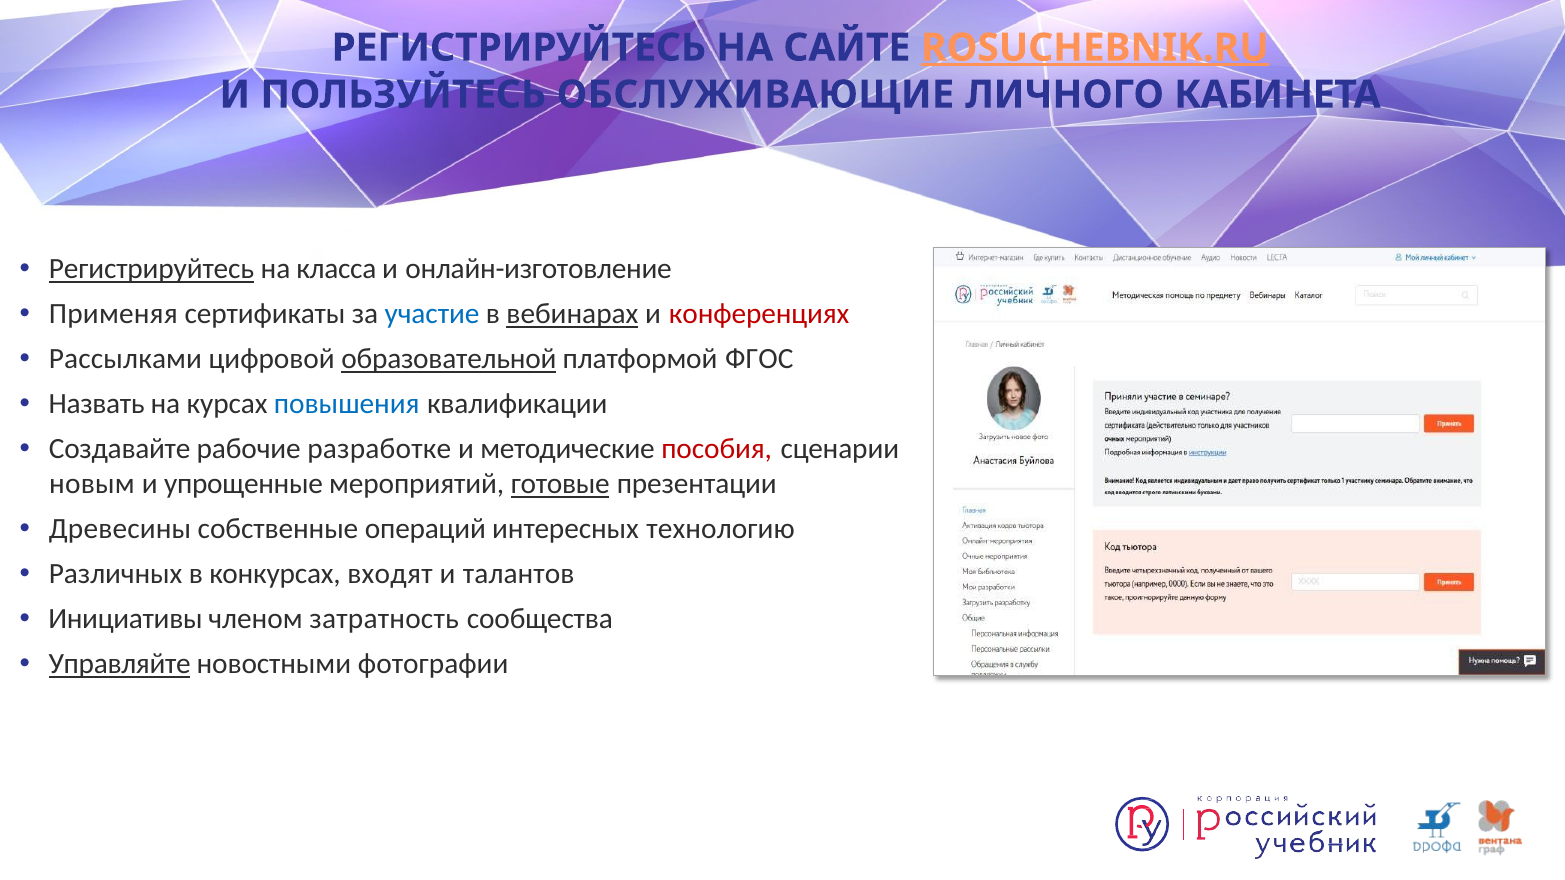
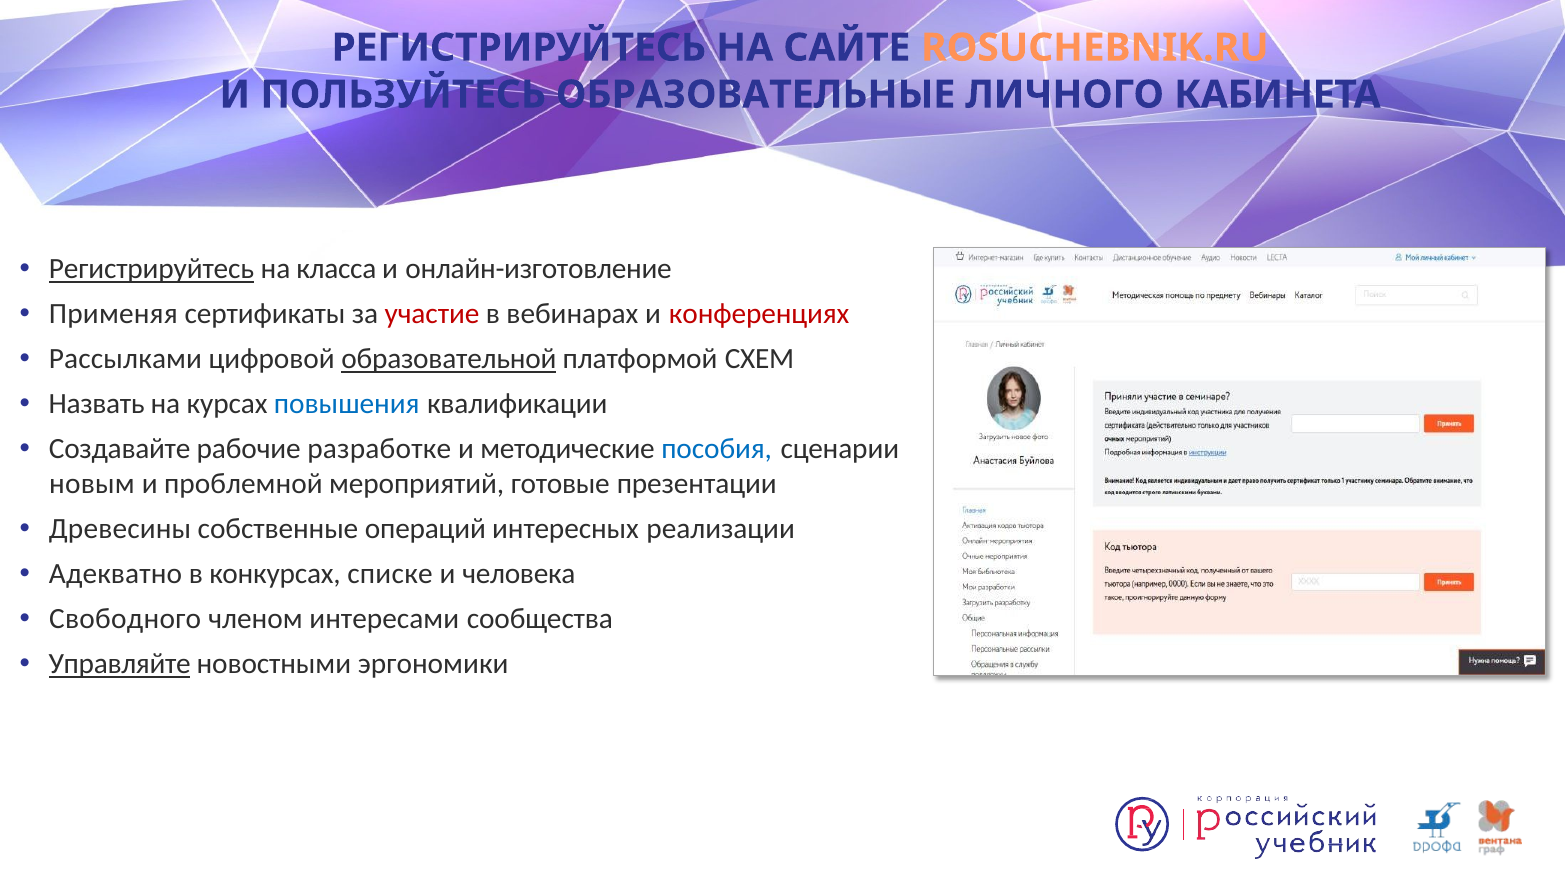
ROSUCHEBNIK.RU underline: present -> none
ОБСЛУЖИВАЮЩИЕ: ОБСЛУЖИВАЮЩИЕ -> ОБРАЗОВАТЕЛЬНЫЕ
участие colour: blue -> red
вебинарах underline: present -> none
ФГОС: ФГОС -> СХЕМ
пособия colour: red -> blue
упрощенные: упрощенные -> проблемной
готовые underline: present -> none
технологию: технологию -> реализации
Различных: Различных -> Адекватно
входят: входят -> списке
талантов: талантов -> человека
Инициативы: Инициативы -> Свободного
затратность: затратность -> интересами
фотографии: фотографии -> эргономики
